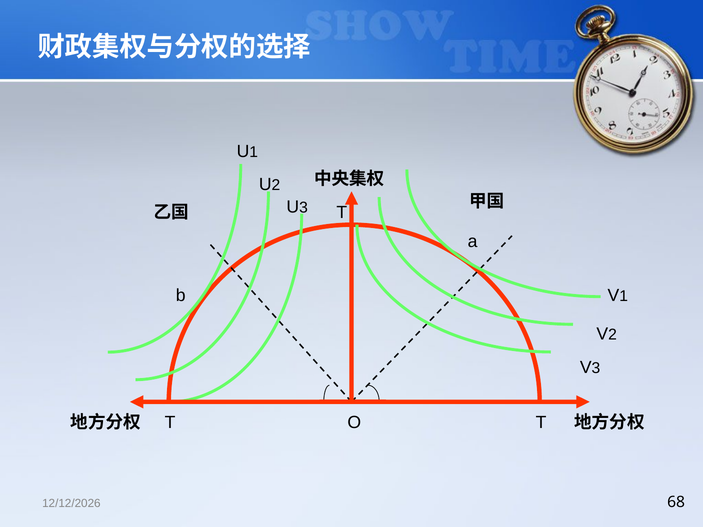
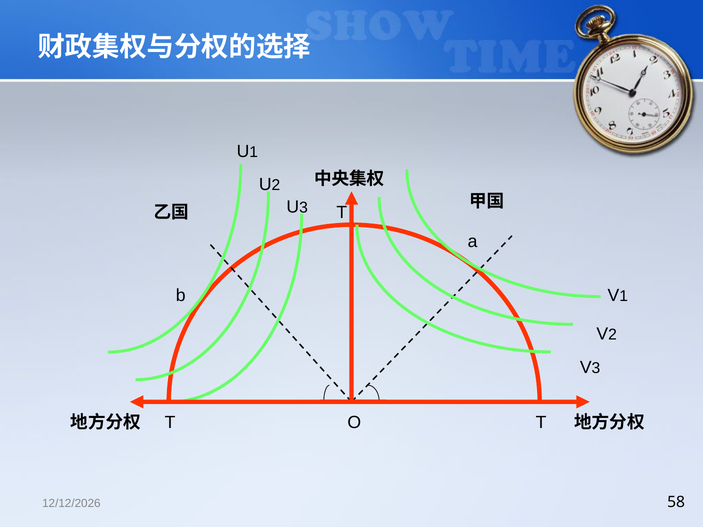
68: 68 -> 58
